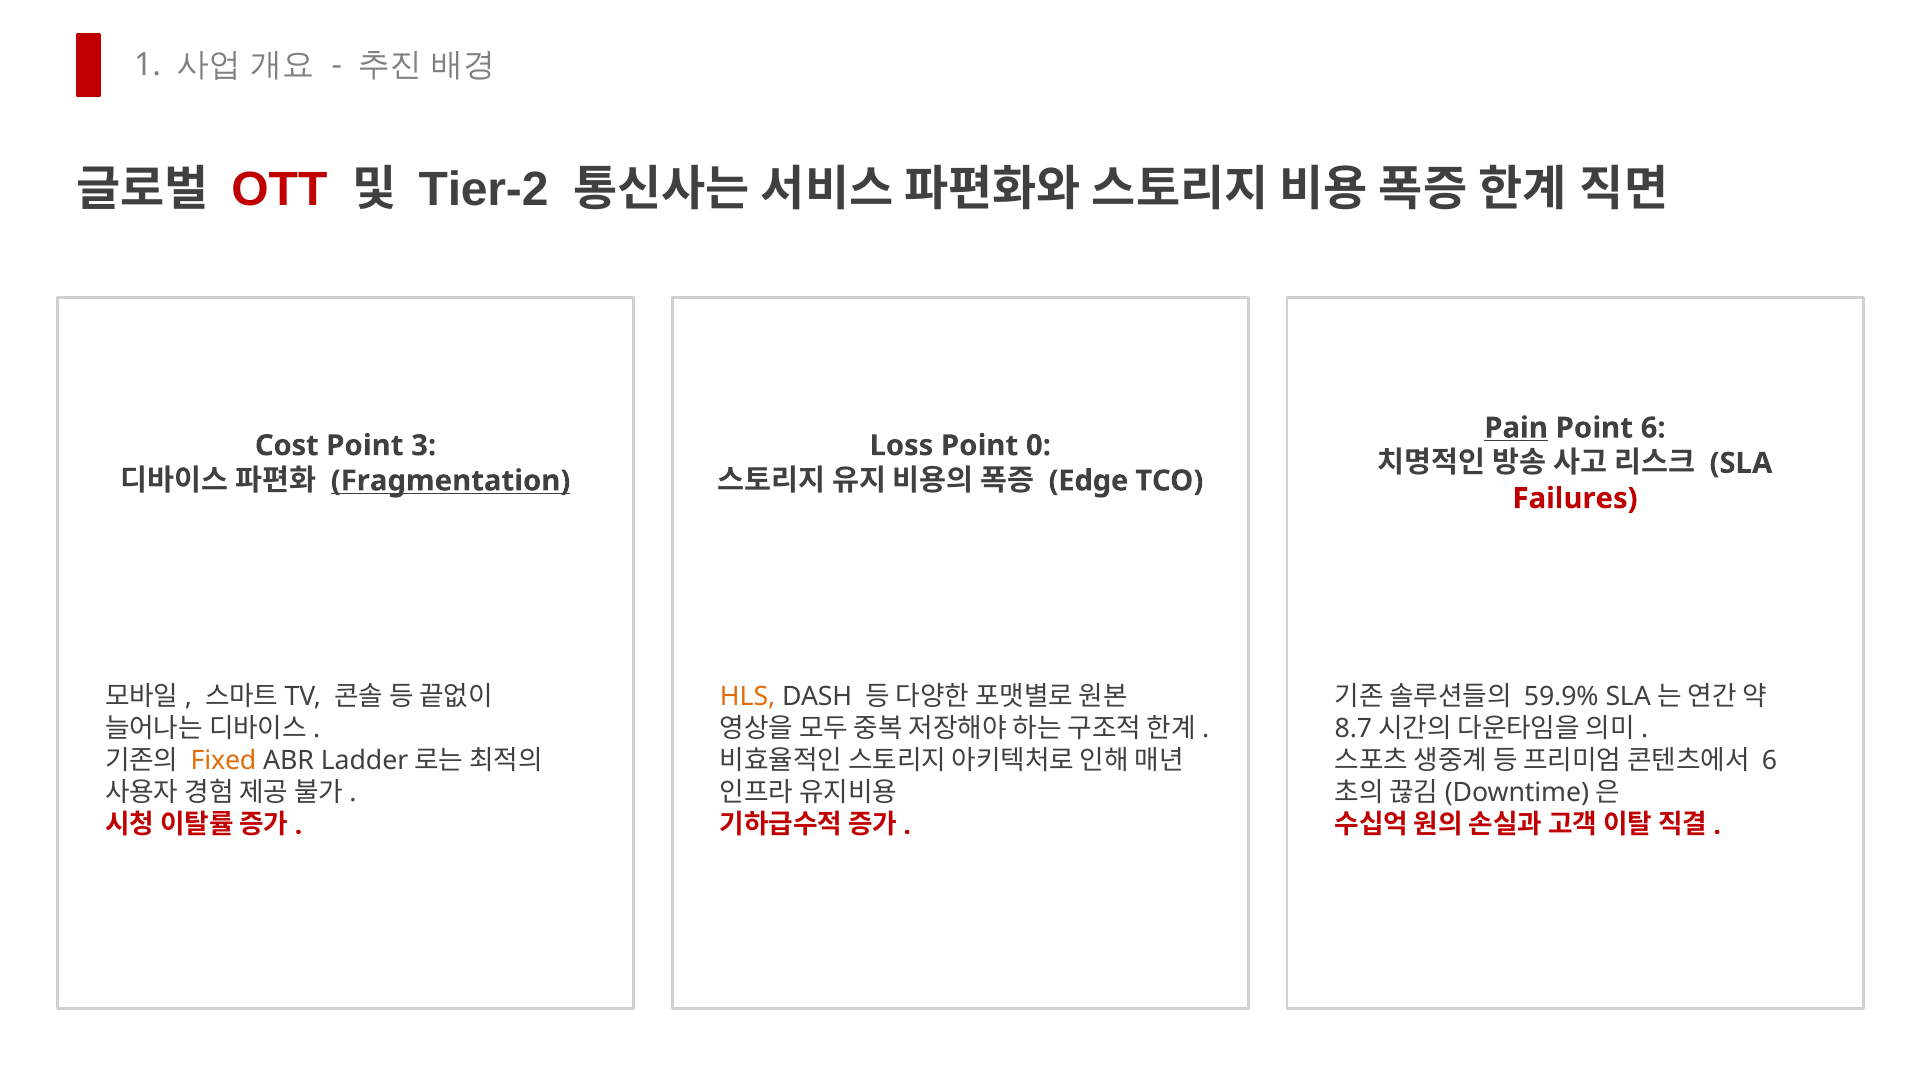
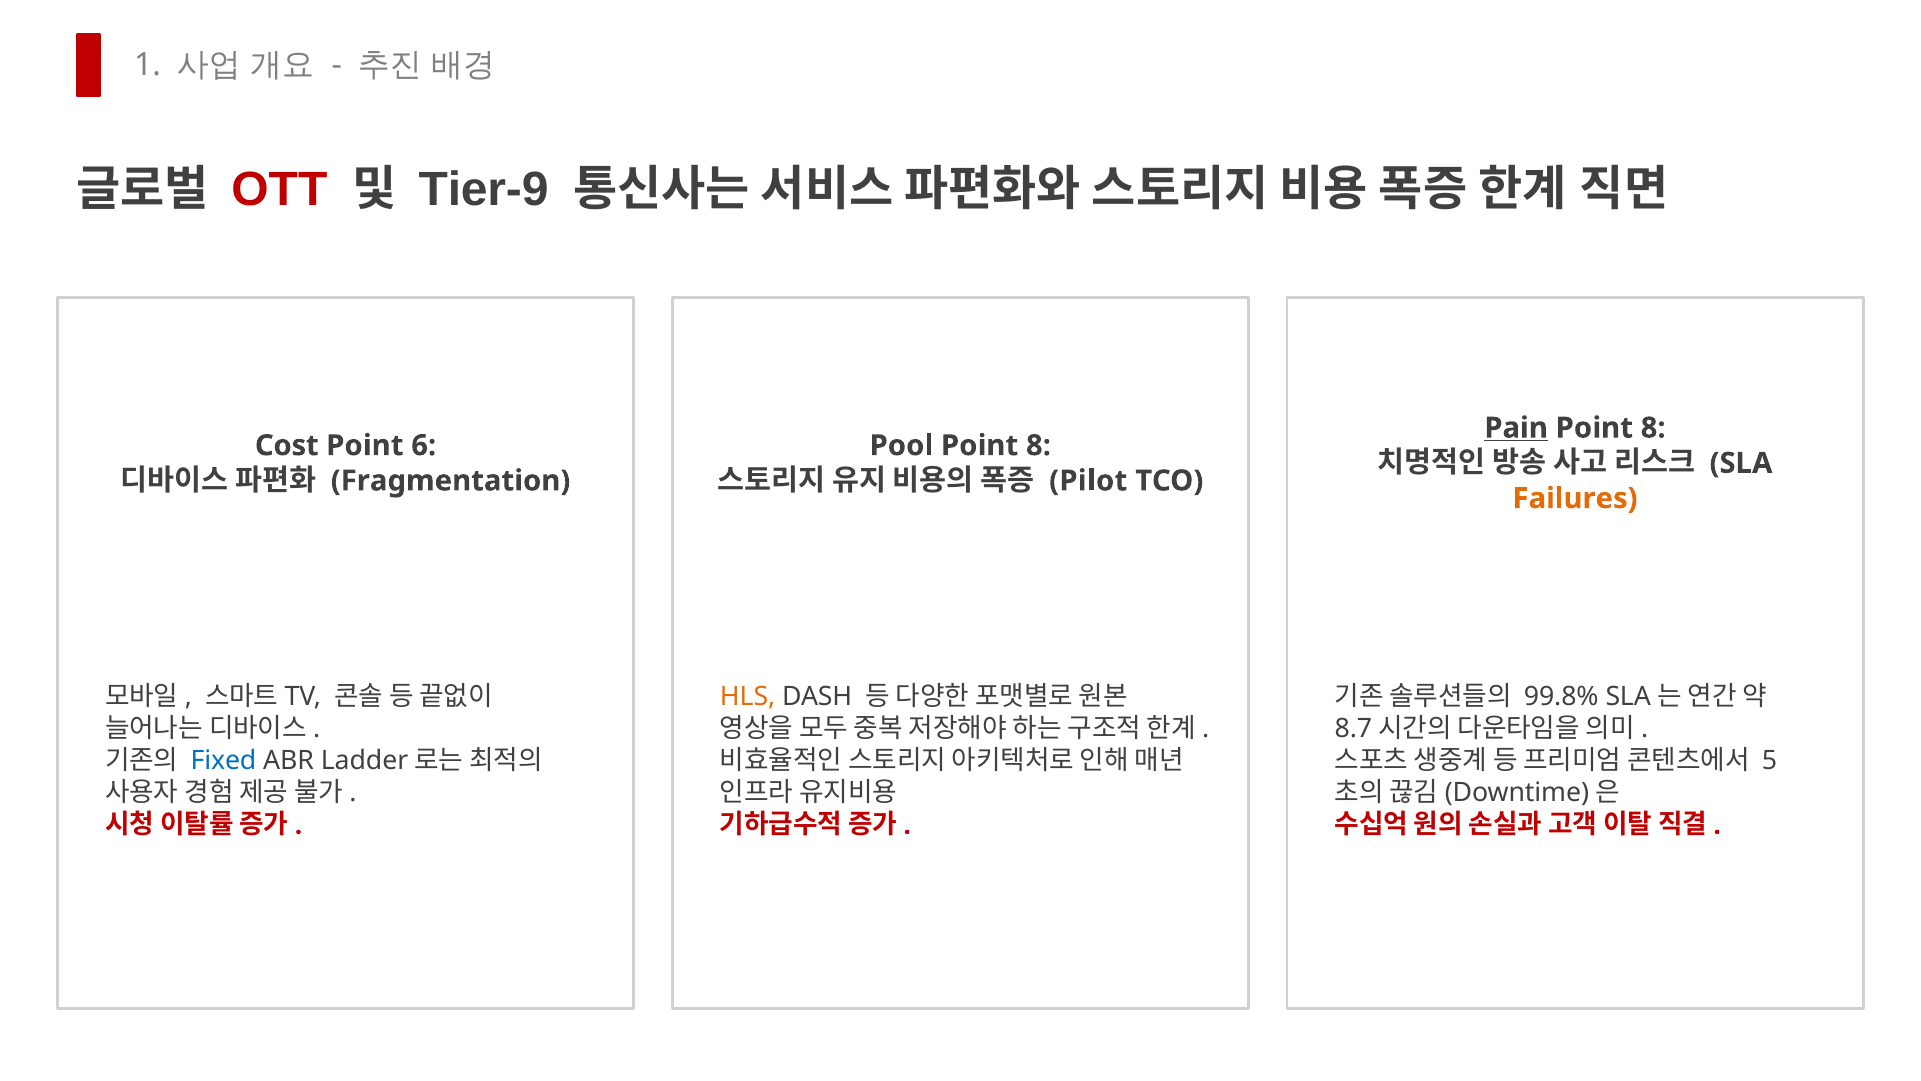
Tier-2: Tier-2 -> Tier-9
6 at (1653, 428): 6 -> 8
3: 3 -> 6
Loss: Loss -> Pool
0 at (1038, 445): 0 -> 8
Fragmentation underline: present -> none
Edge: Edge -> Pilot
Failures colour: red -> orange
59.9%: 59.9% -> 99.8%
Fixed colour: orange -> blue
6 at (1769, 761): 6 -> 5
